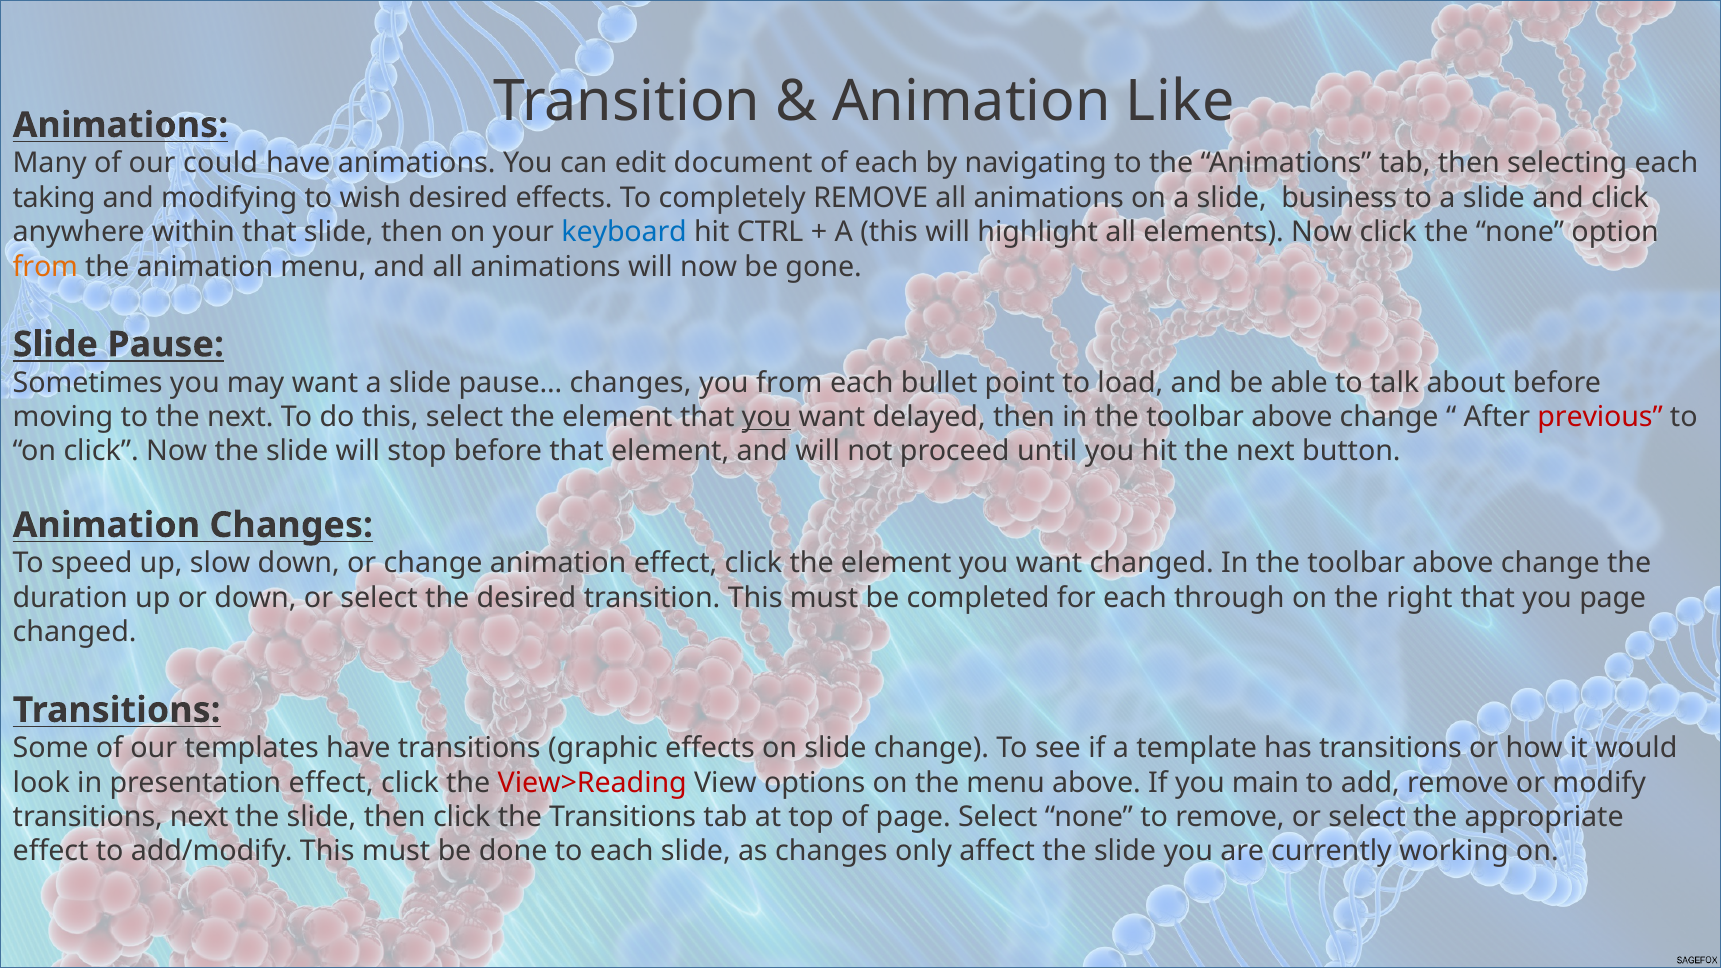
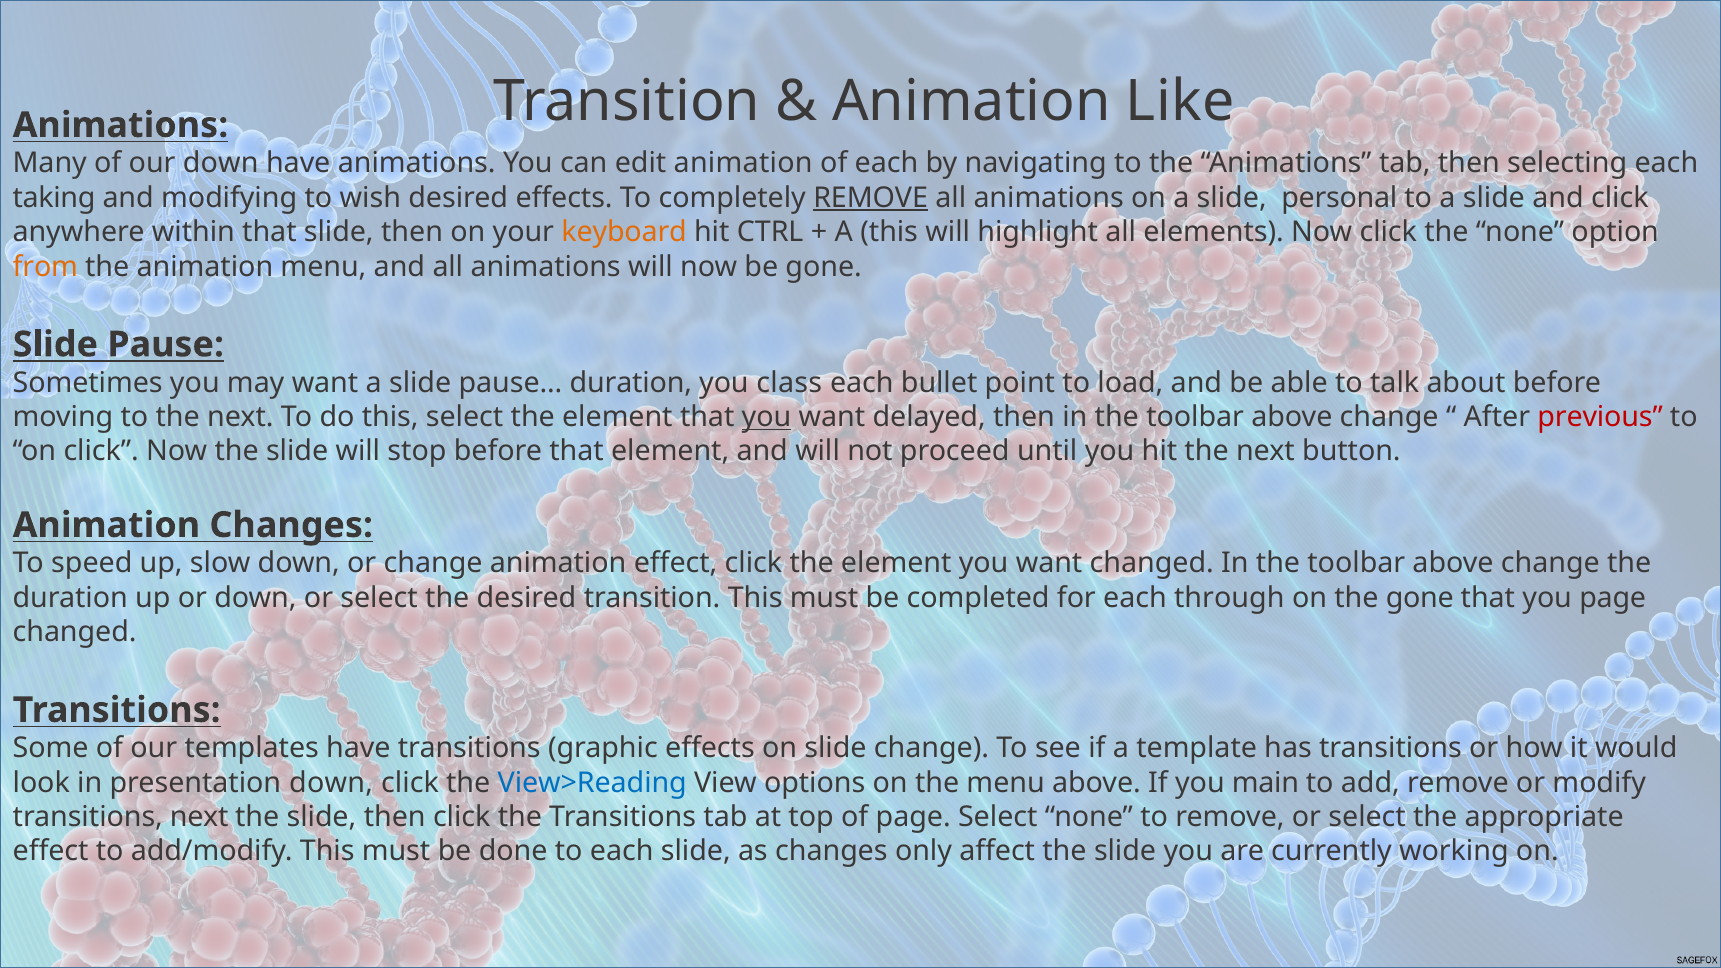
our could: could -> down
edit document: document -> animation
REMOVE at (871, 198) underline: none -> present
business: business -> personal
keyboard colour: blue -> orange
pause… changes: changes -> duration
you from: from -> class
the right: right -> gone
presentation effect: effect -> down
View>Reading colour: red -> blue
